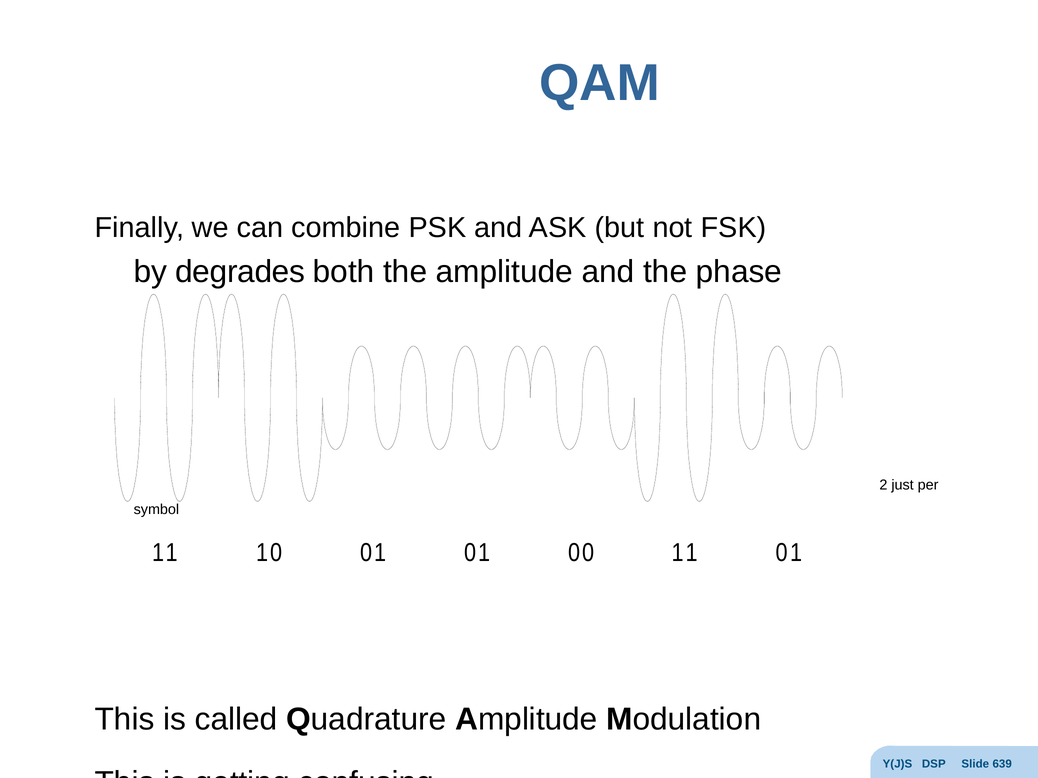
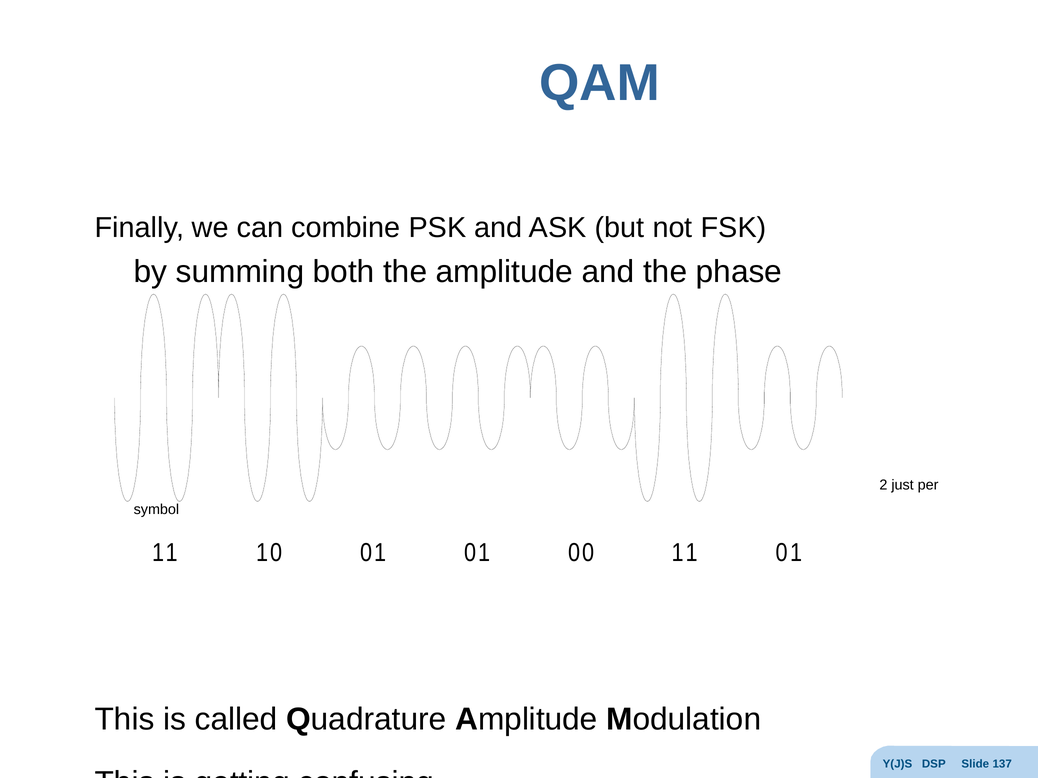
degrades: degrades -> summing
639: 639 -> 137
